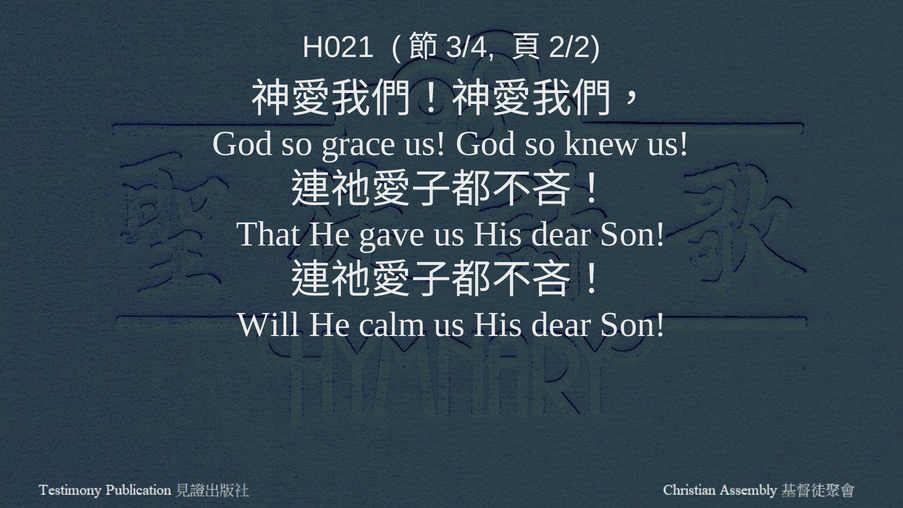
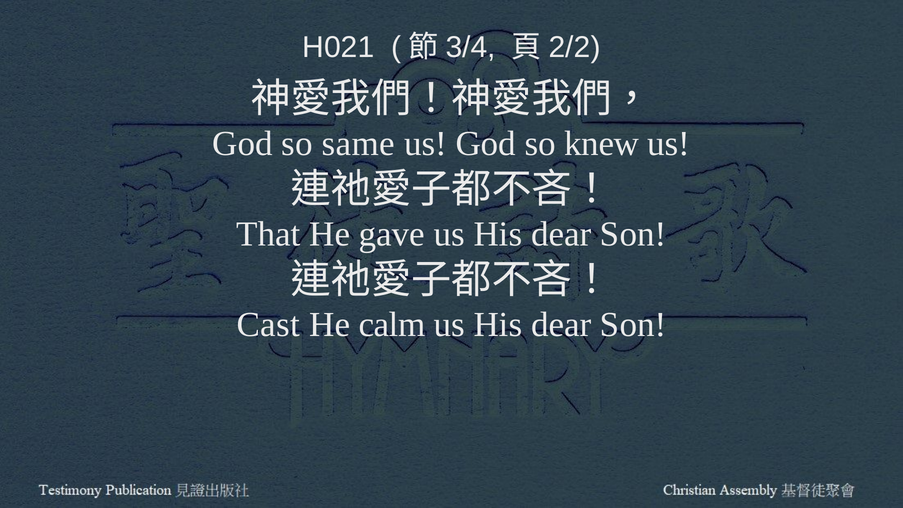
grace: grace -> same
Will: Will -> Cast
